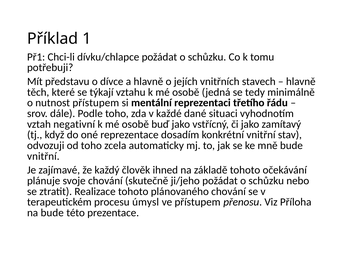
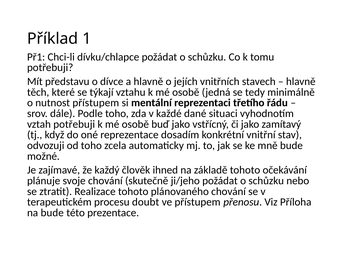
vztah negativní: negativní -> potřebuji
vnitřní at (43, 156): vnitřní -> možné
úmysl: úmysl -> doubt
